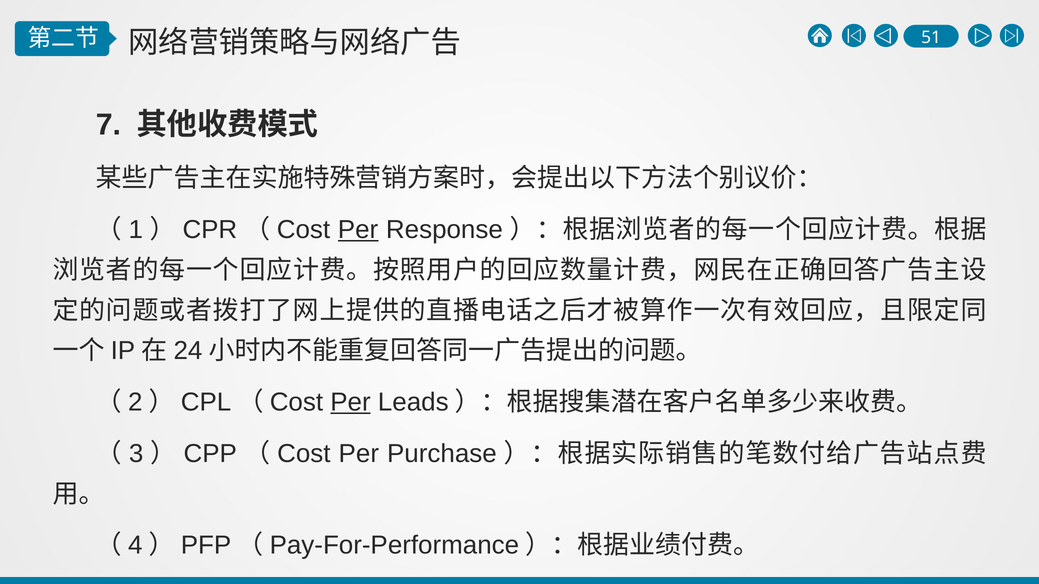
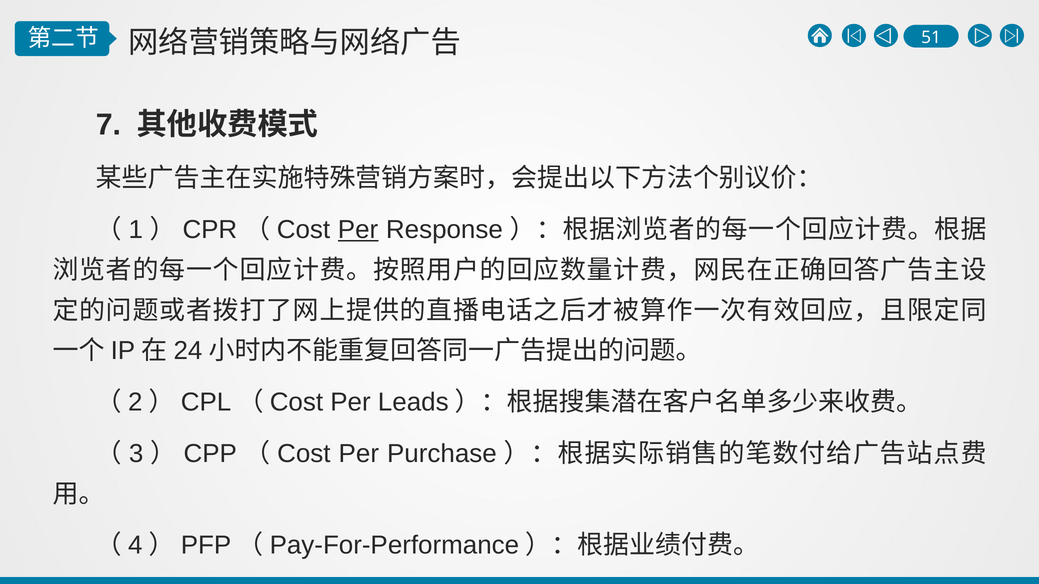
Per at (350, 402) underline: present -> none
